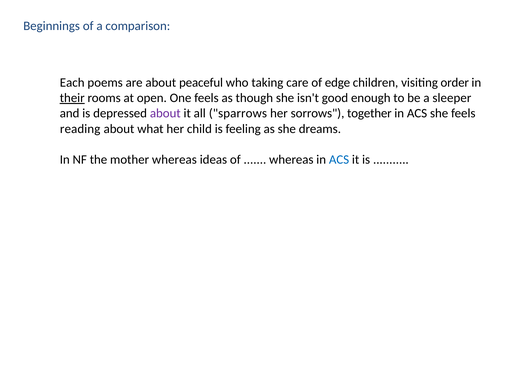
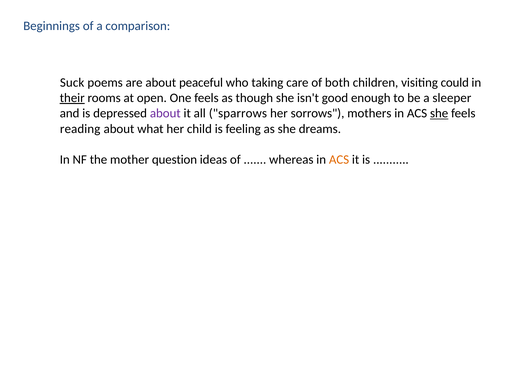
Each: Each -> Suck
edge: edge -> both
order: order -> could
together: together -> mothers
she at (439, 113) underline: none -> present
mother whereas: whereas -> question
ACS at (339, 160) colour: blue -> orange
